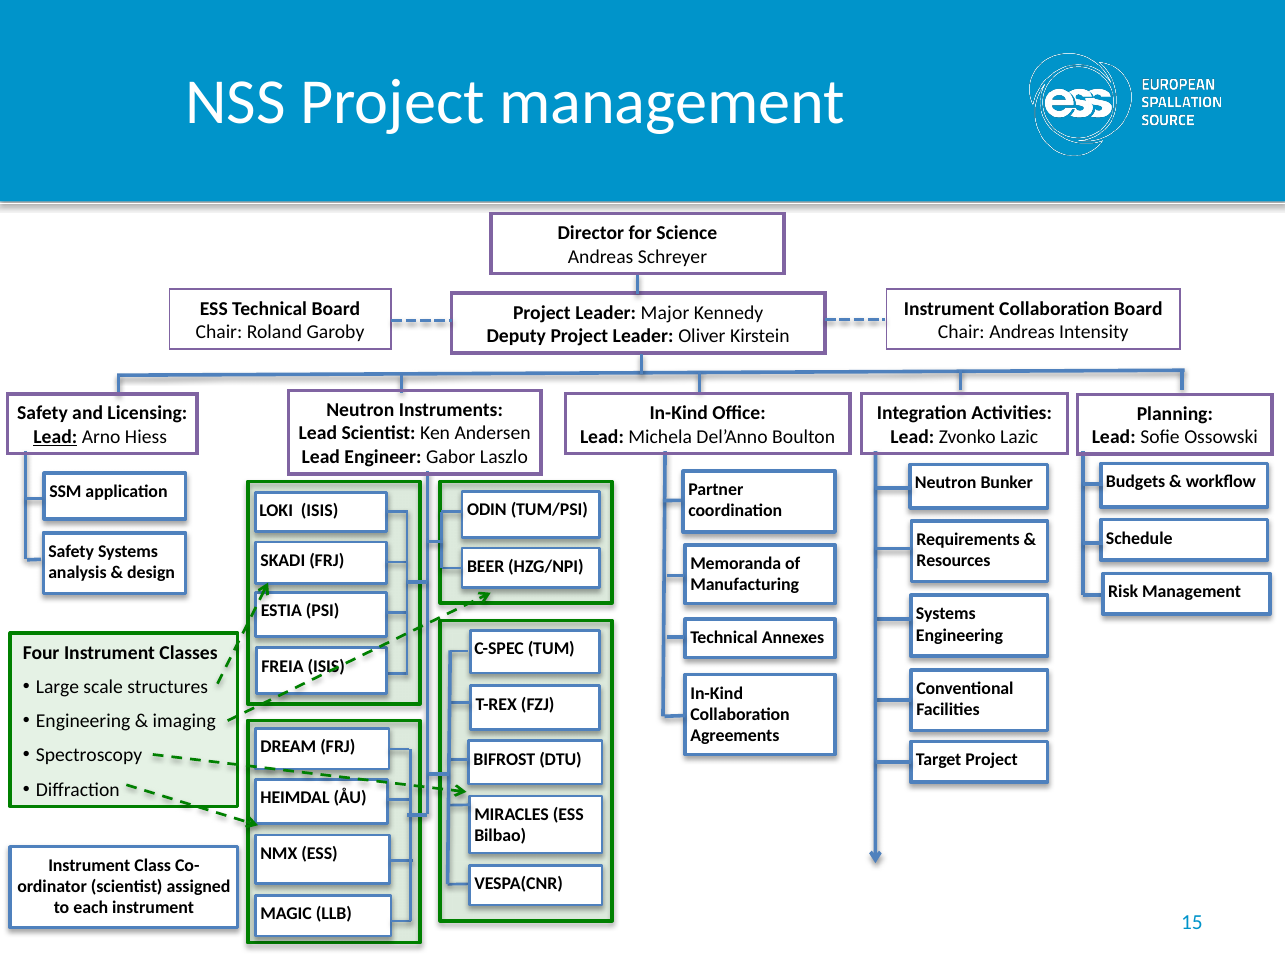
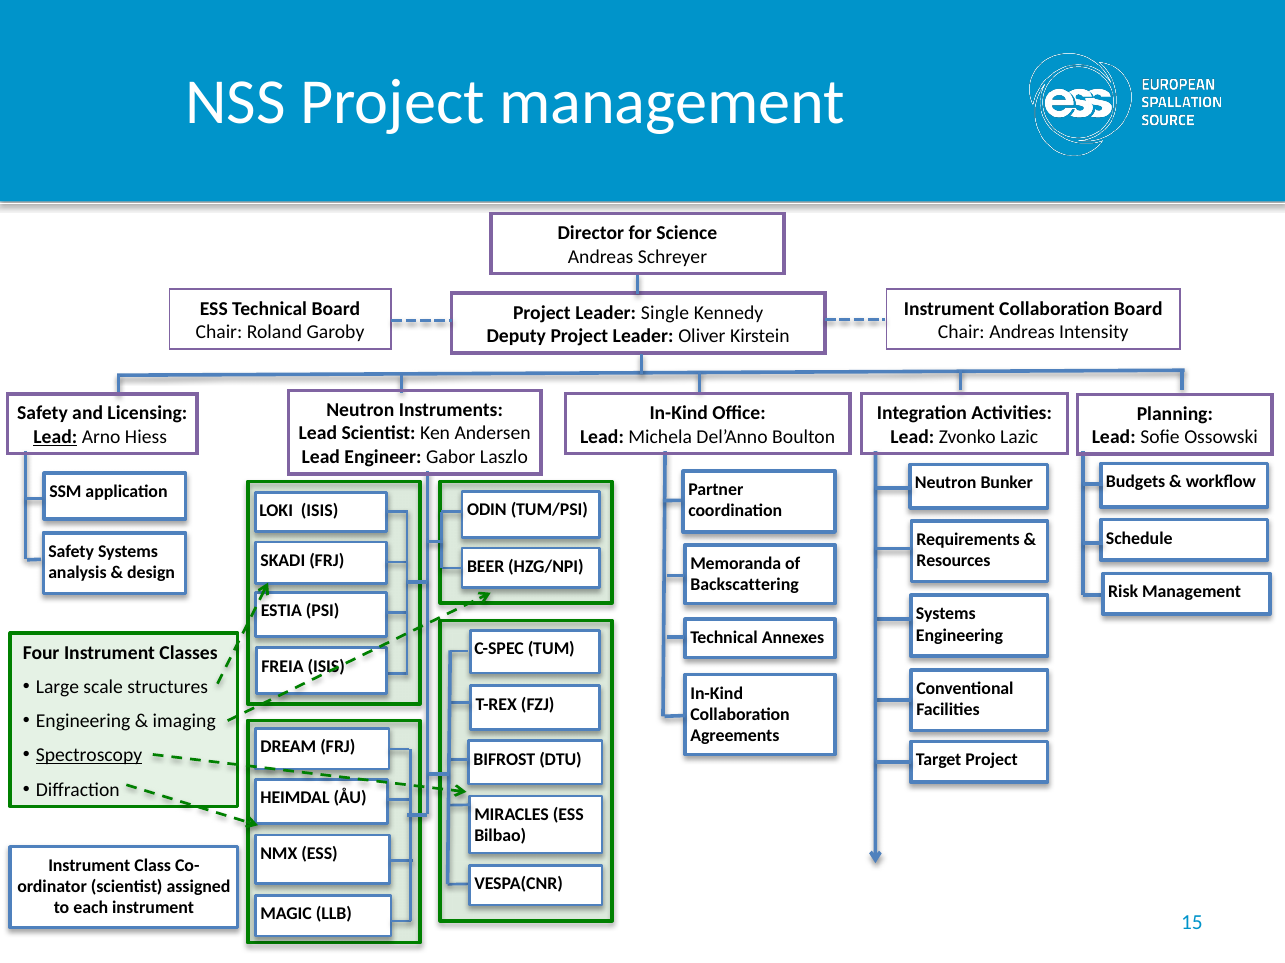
Major: Major -> Single
Manufacturing: Manufacturing -> Backscattering
Spectroscopy underline: none -> present
